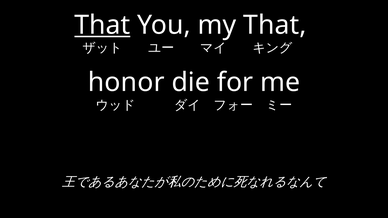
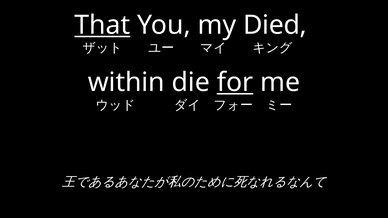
my That: That -> Died
honor: honor -> within
for underline: none -> present
